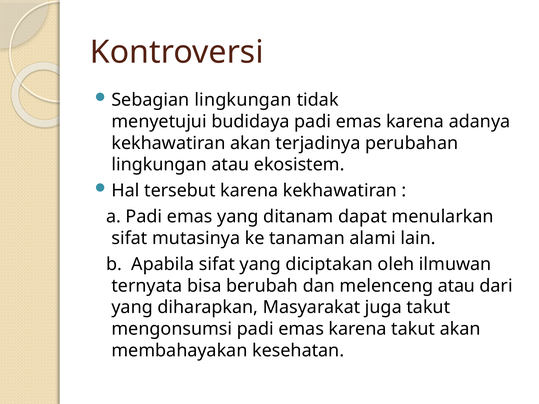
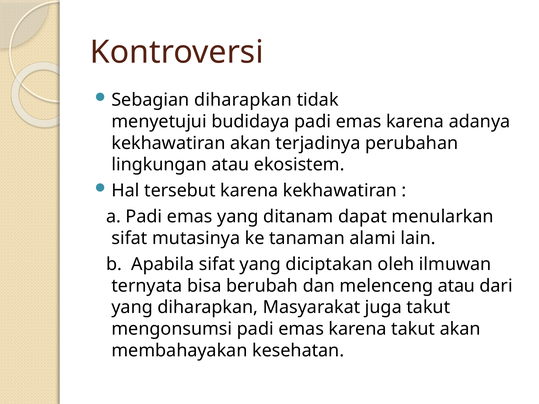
Sebagian lingkungan: lingkungan -> diharapkan
